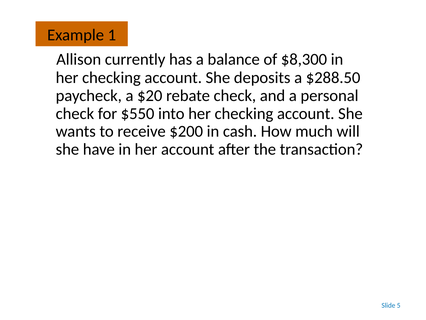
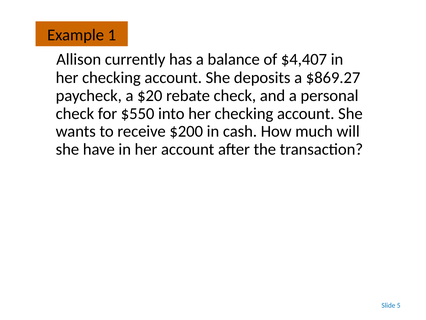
$8,300: $8,300 -> $4,407
$288.50: $288.50 -> $869.27
